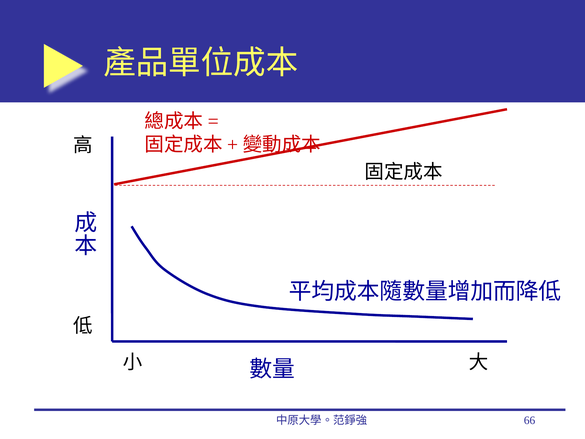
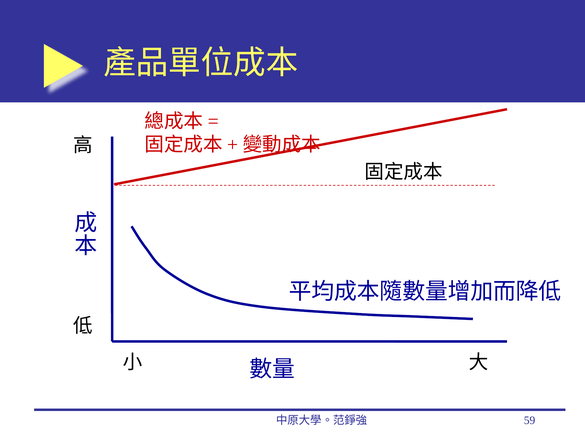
66: 66 -> 59
